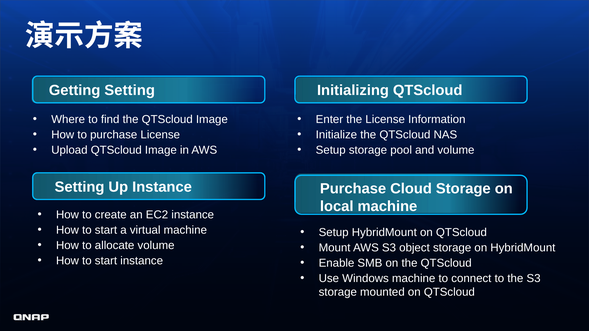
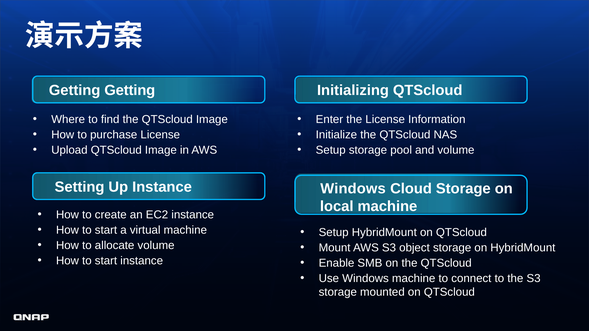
Getting Setting: Setting -> Getting
Purchase at (353, 189): Purchase -> Windows
